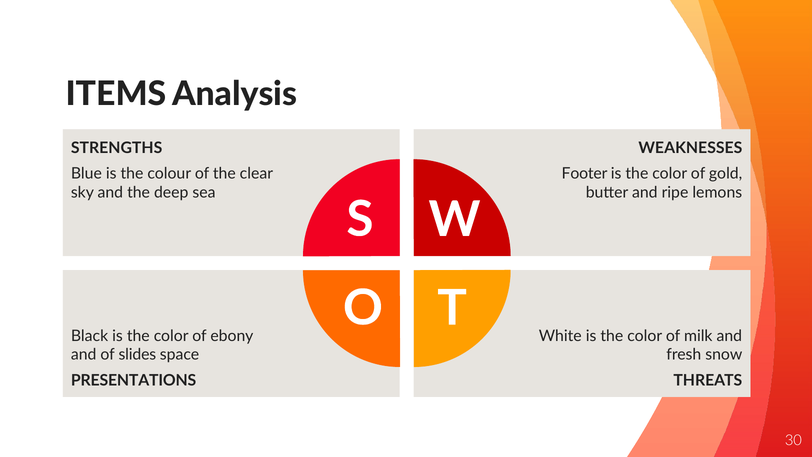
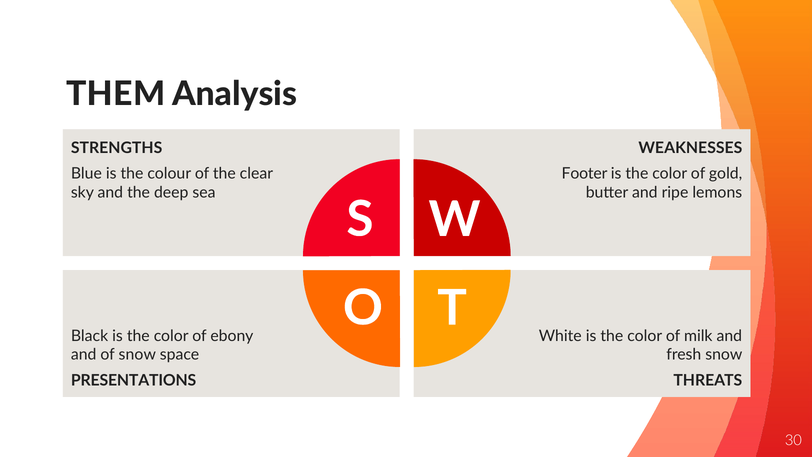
ITEMS: ITEMS -> THEM
of slides: slides -> snow
